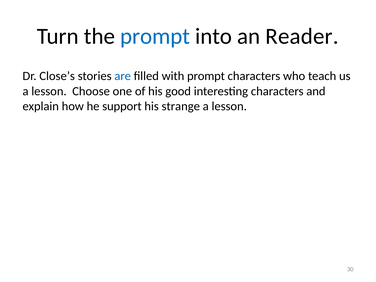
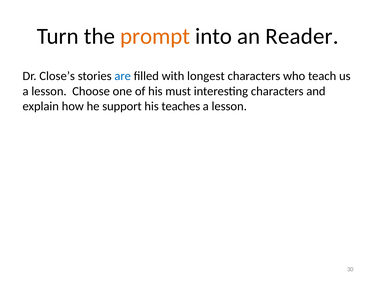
prompt at (155, 36) colour: blue -> orange
with prompt: prompt -> longest
good: good -> must
strange: strange -> teaches
